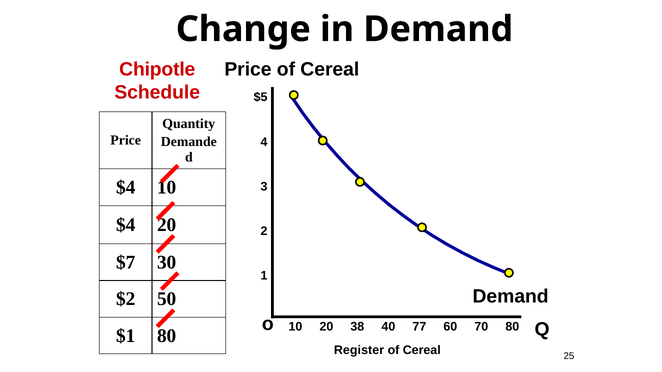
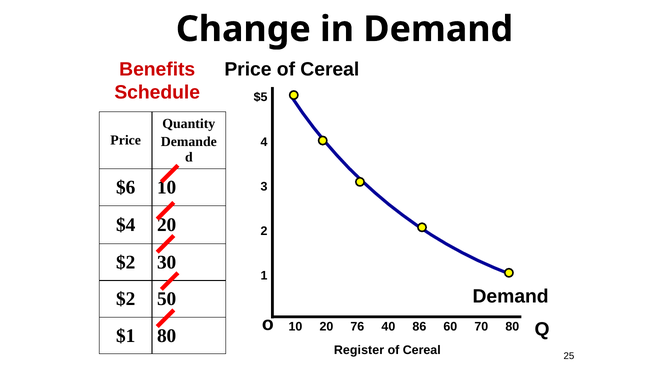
Chipotle: Chipotle -> Benefits
$4 at (126, 188): $4 -> $6
$7 at (126, 263): $7 -> $2
38: 38 -> 76
77: 77 -> 86
